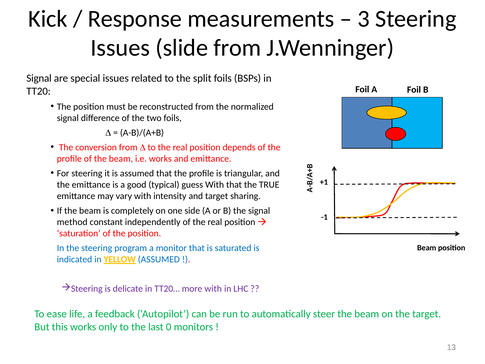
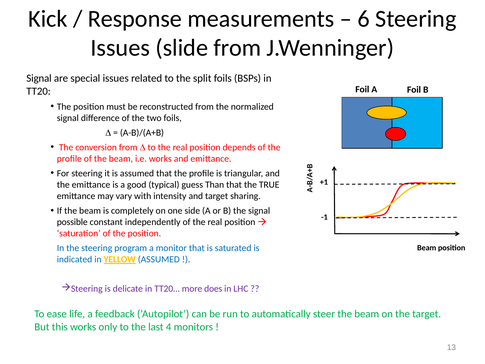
3: 3 -> 6
guess With: With -> Than
method: method -> possible
more with: with -> does
0: 0 -> 4
